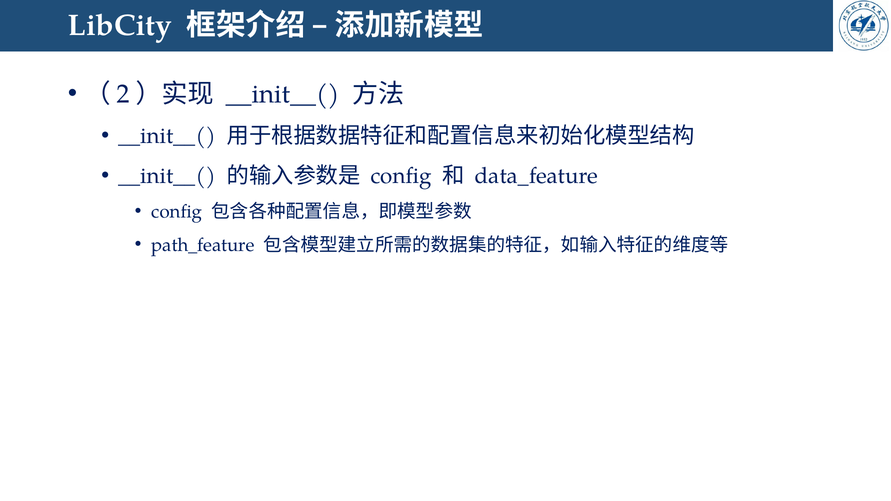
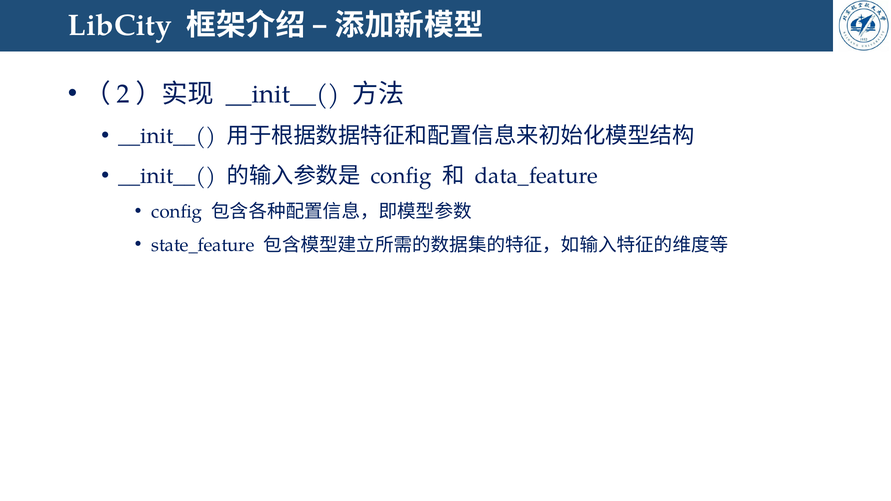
path_feature: path_feature -> state_feature
